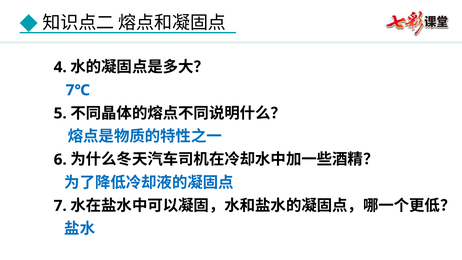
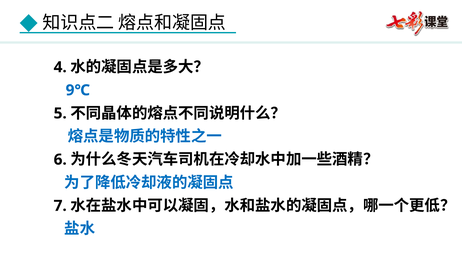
7℃: 7℃ -> 9℃
